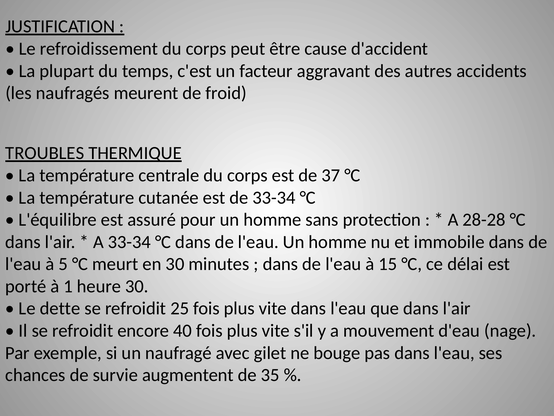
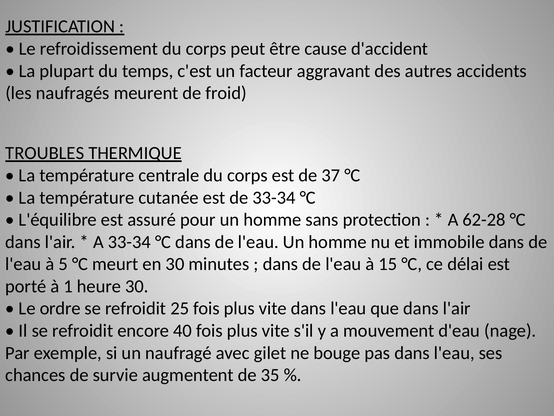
28-28: 28-28 -> 62-28
dette: dette -> ordre
